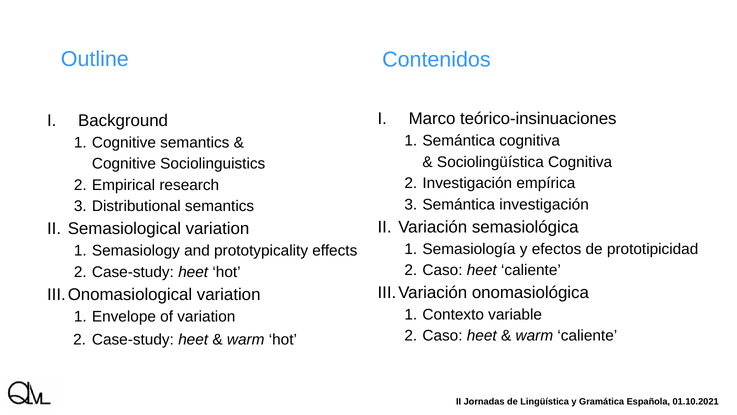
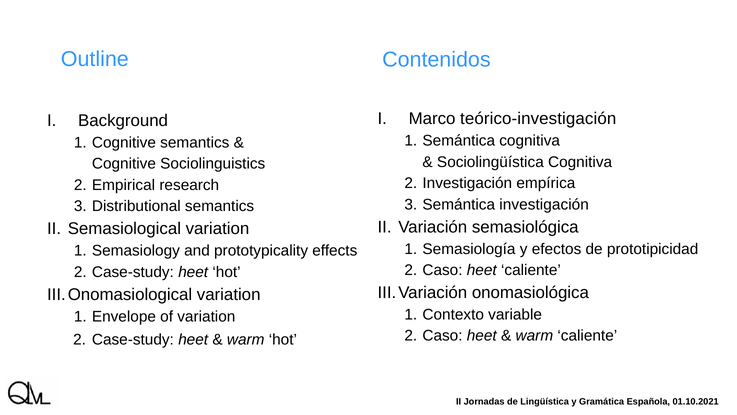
teórico-insinuaciones: teórico-insinuaciones -> teórico-investigación
